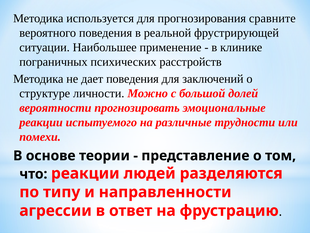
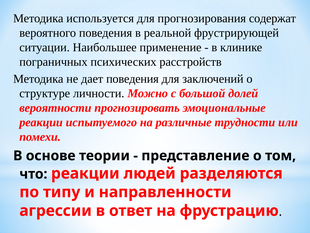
сравните: сравните -> содержат
